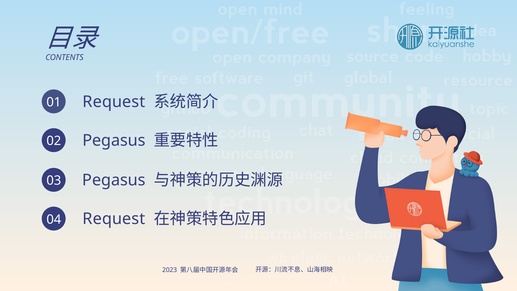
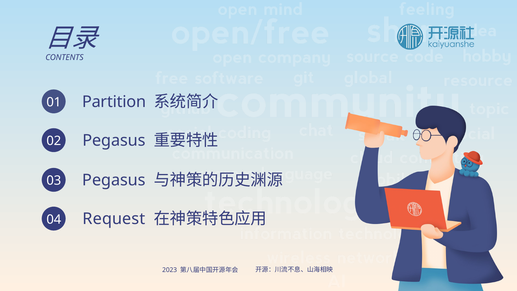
01 Request: Request -> Partition
